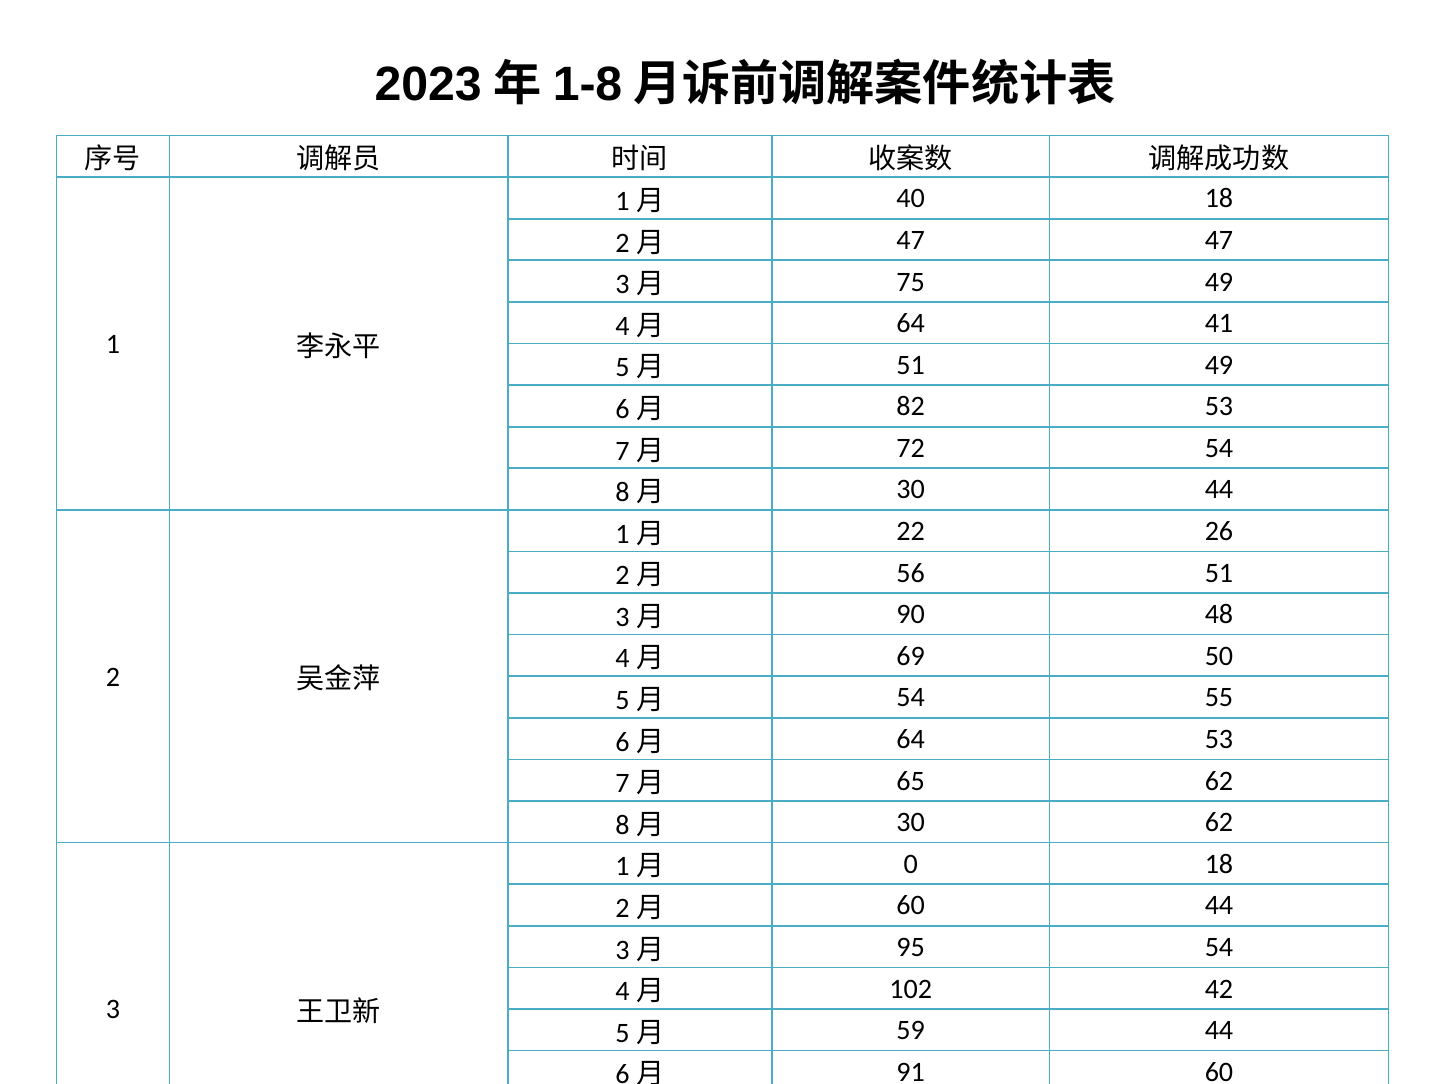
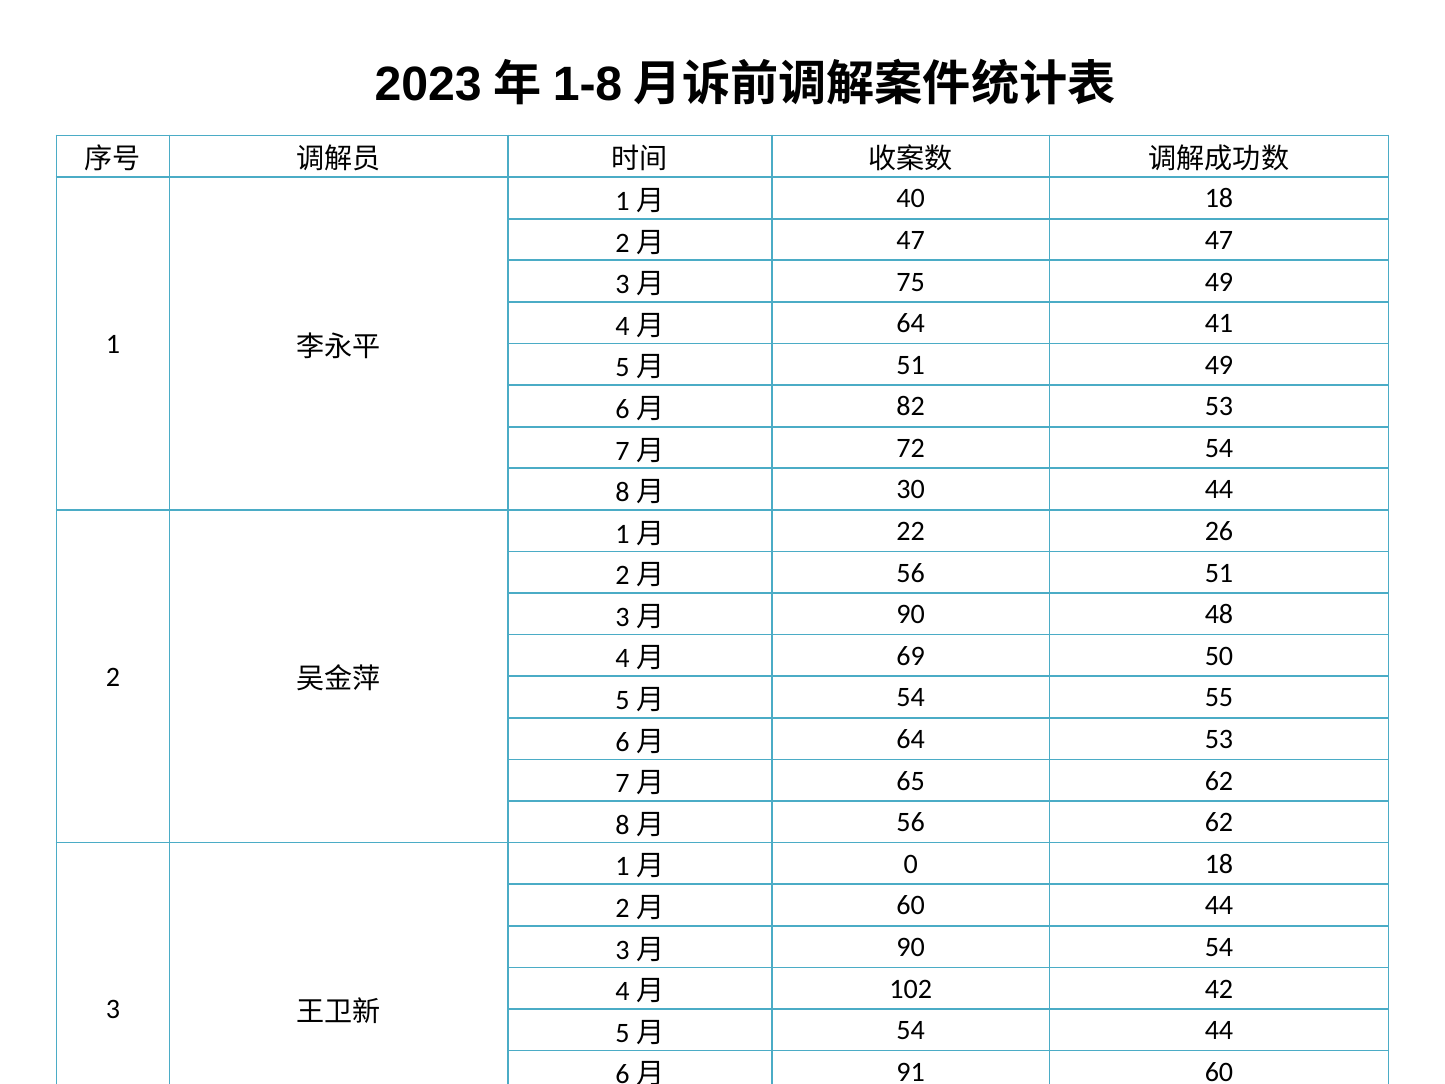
30 at (911, 822): 30 -> 56
95 at (911, 947): 95 -> 90
59 at (911, 1030): 59 -> 54
